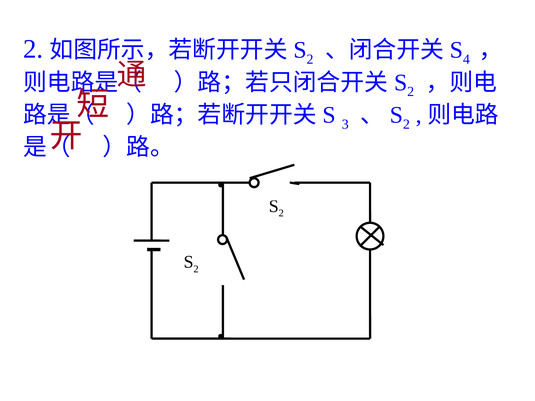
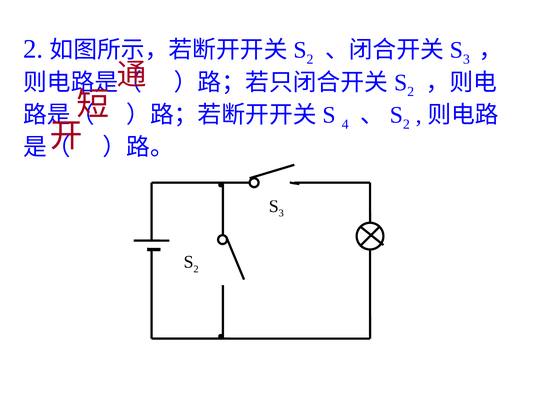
4 at (466, 59): 4 -> 3
3: 3 -> 4
2 at (281, 213): 2 -> 3
